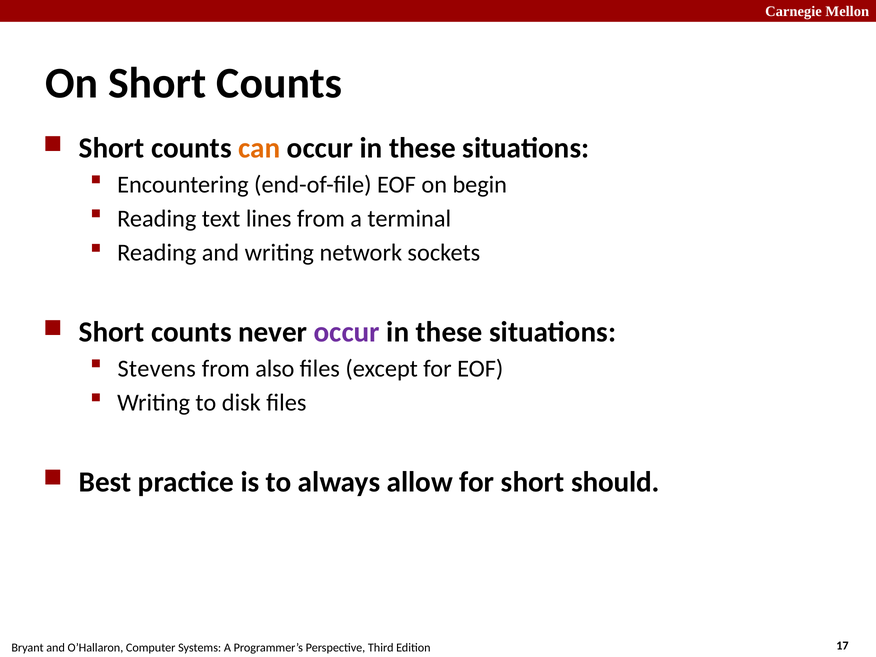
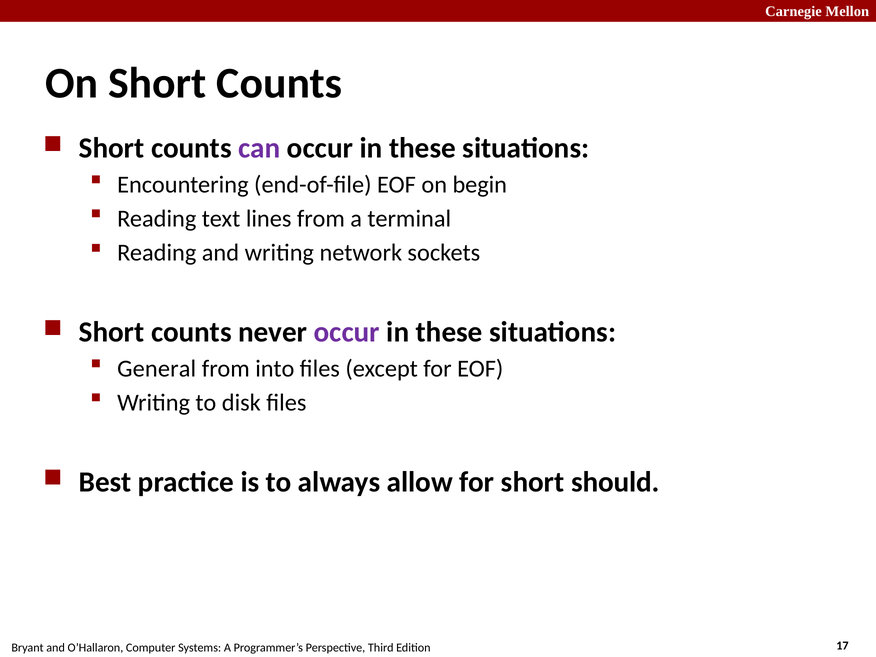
can colour: orange -> purple
Stevens: Stevens -> General
also: also -> into
